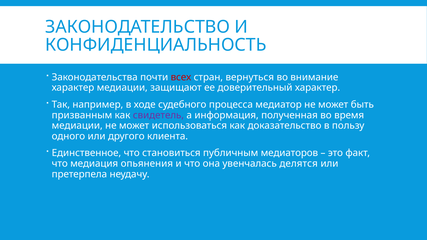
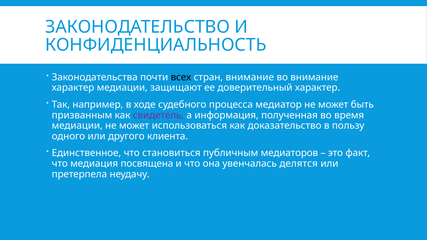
всех colour: red -> black
стран вернуться: вернуться -> внимание
опьянения: опьянения -> посвящена
